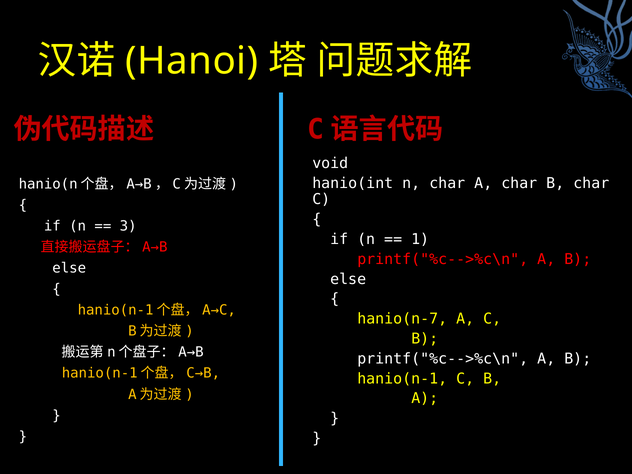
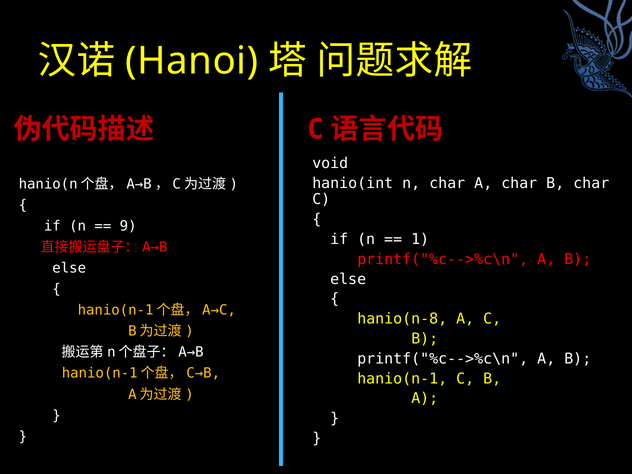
3: 3 -> 9
hanio(n-7: hanio(n-7 -> hanio(n-8
